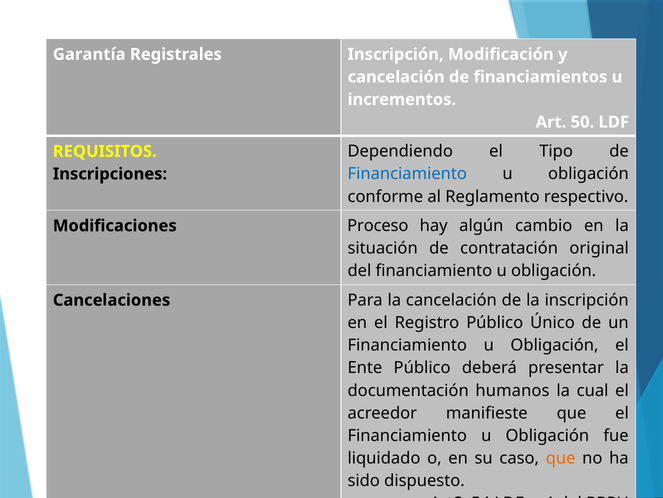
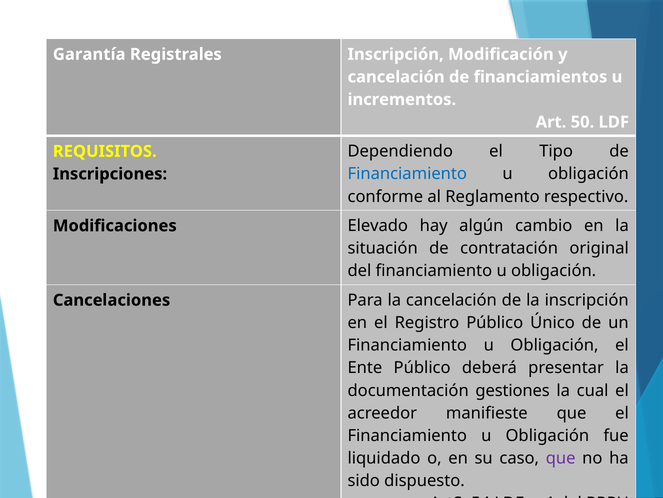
Proceso: Proceso -> Elevado
humanos: humanos -> gestiones
que at (561, 458) colour: orange -> purple
